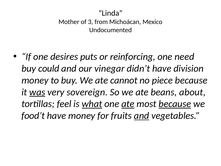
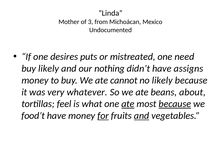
reinforcing: reinforcing -> mistreated
buy could: could -> likely
vinegar: vinegar -> nothing
division: division -> assigns
no piece: piece -> likely
was underline: present -> none
sovereign: sovereign -> whatever
what underline: present -> none
for underline: none -> present
